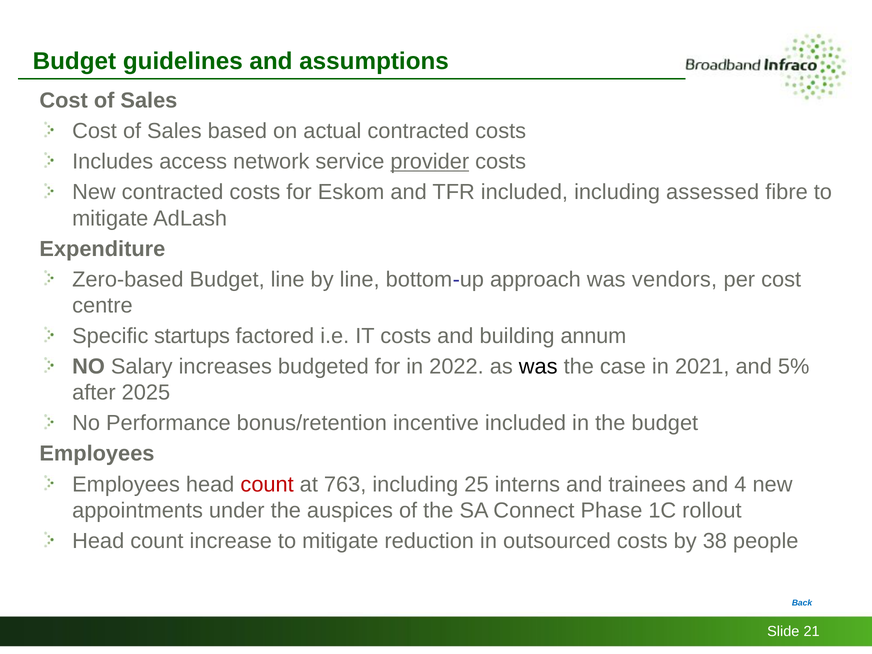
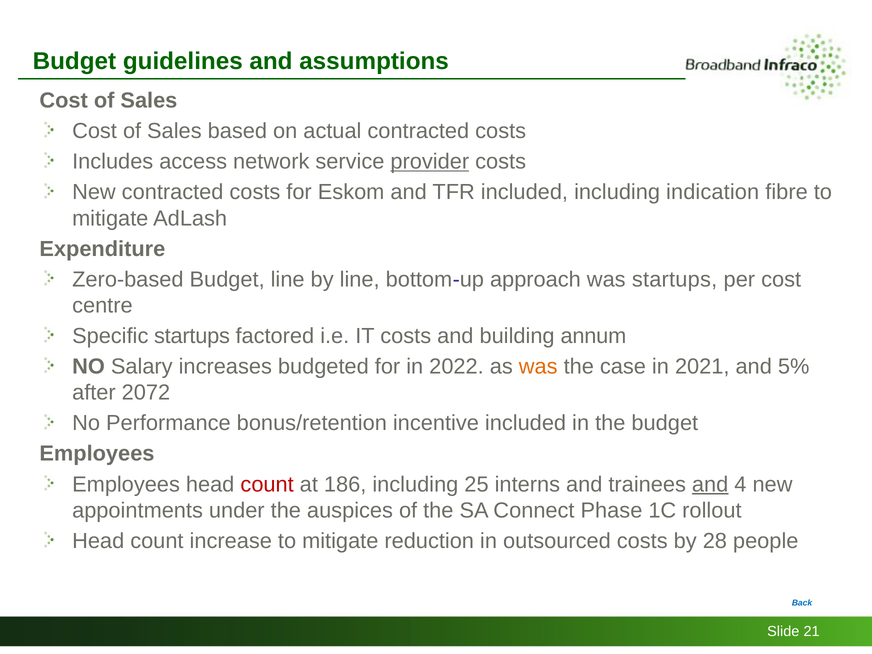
assessed: assessed -> indication
was vendors: vendors -> startups
was at (538, 367) colour: black -> orange
2025: 2025 -> 2072
763: 763 -> 186
and at (710, 484) underline: none -> present
38: 38 -> 28
